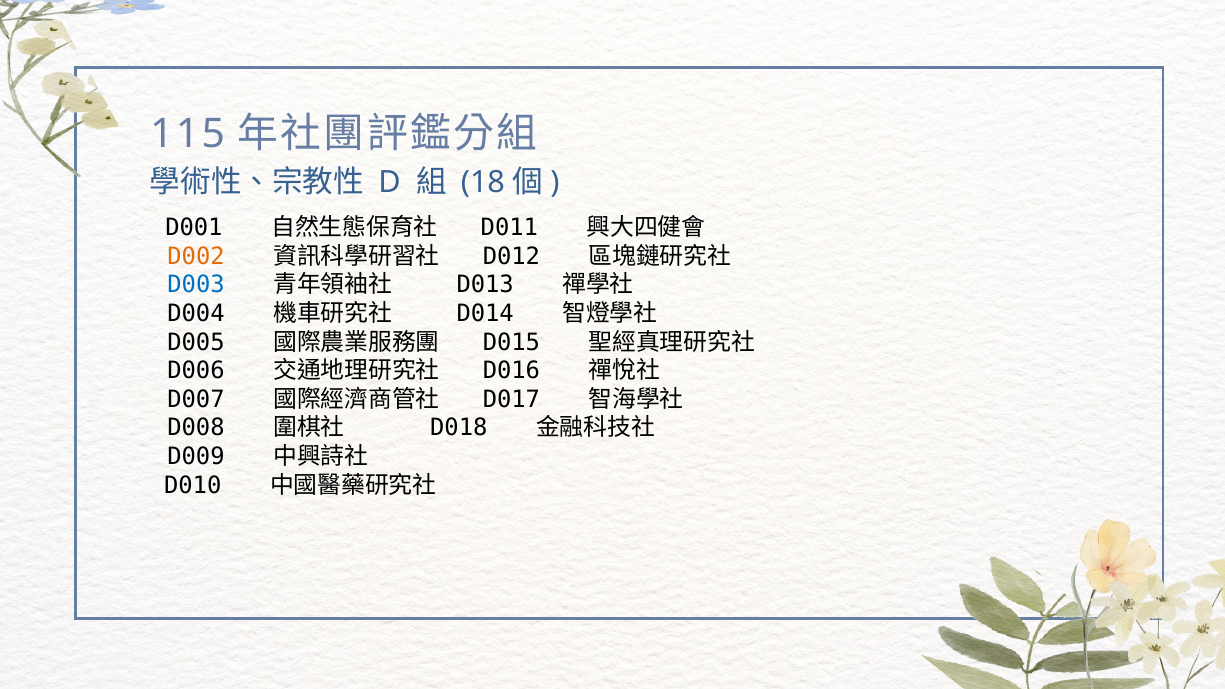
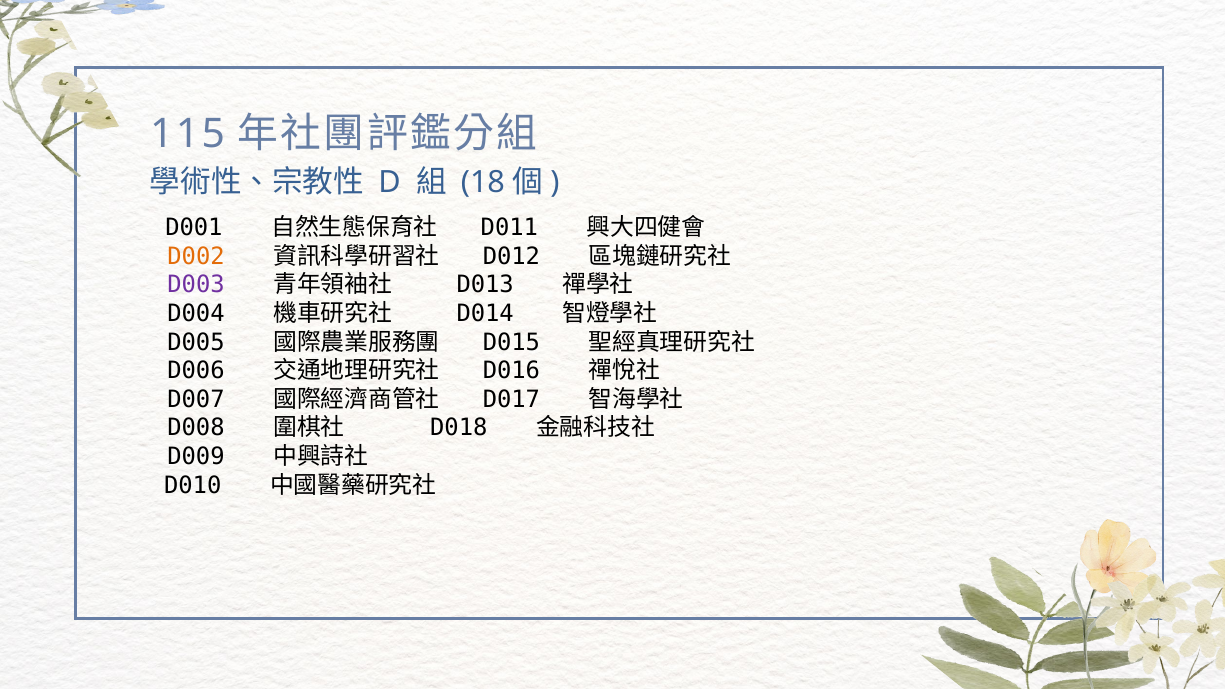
D003 colour: blue -> purple
